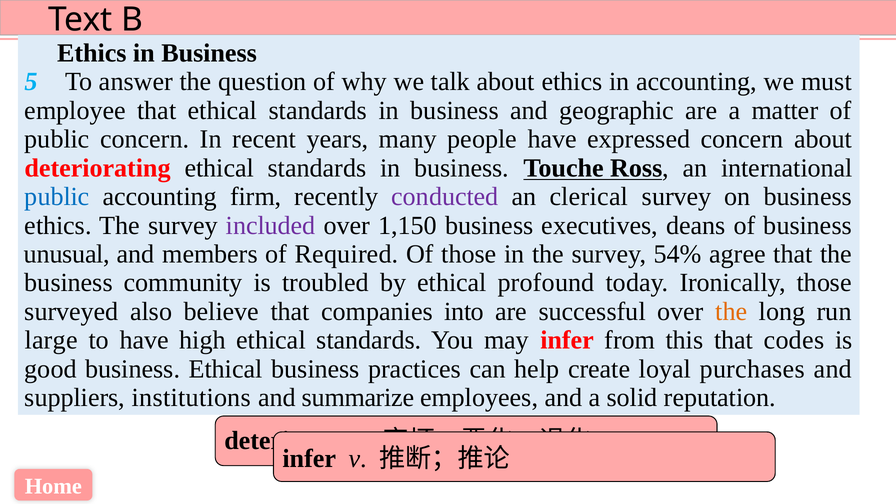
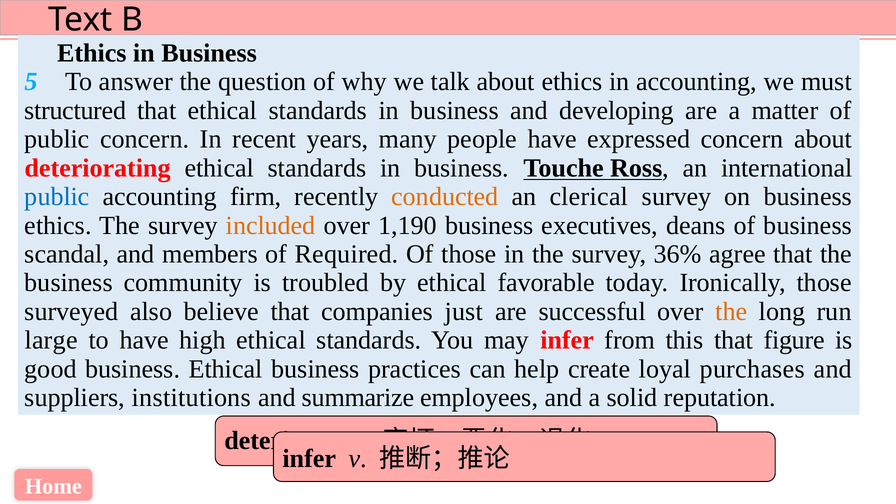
employee: employee -> structured
geographic: geographic -> developing
conducted colour: purple -> orange
included colour: purple -> orange
1,150: 1,150 -> 1,190
unusual: unusual -> scandal
54%: 54% -> 36%
profound: profound -> favorable
into: into -> just
codes: codes -> figure
